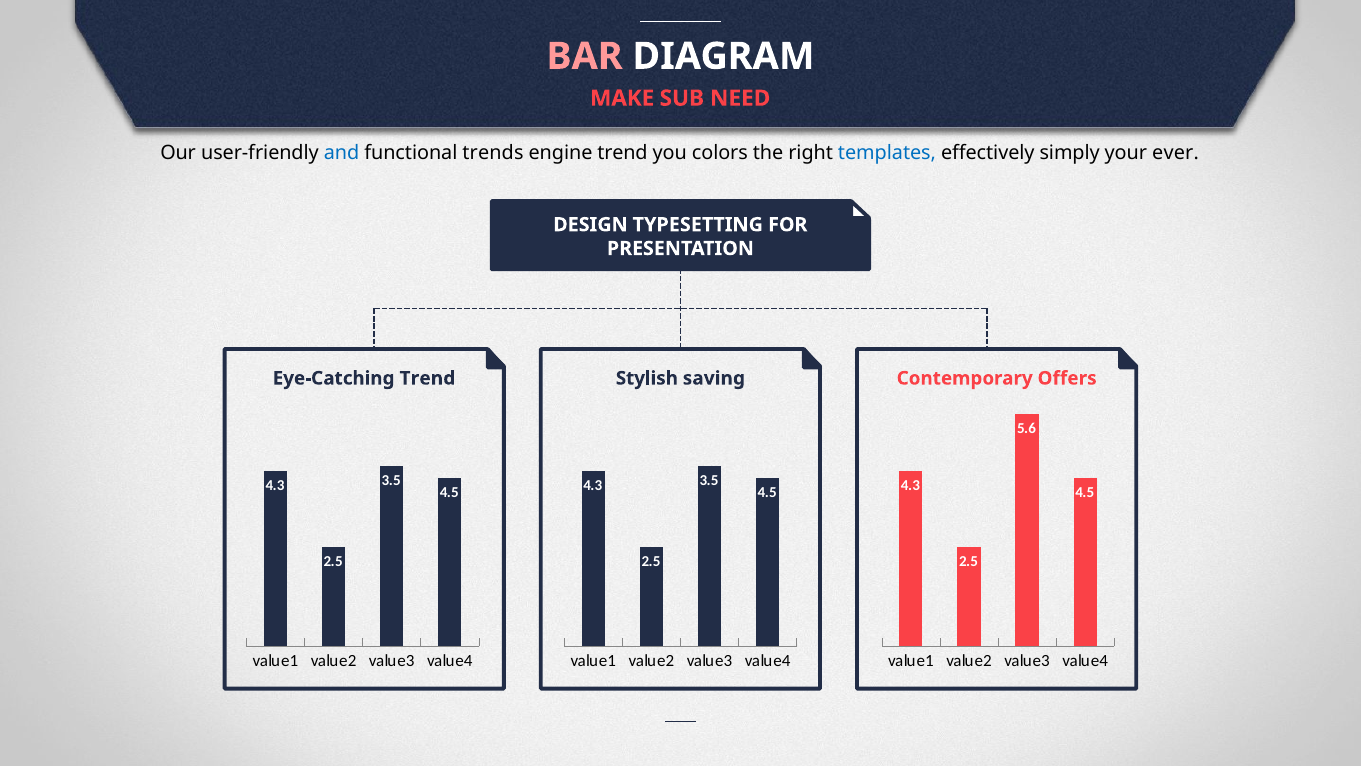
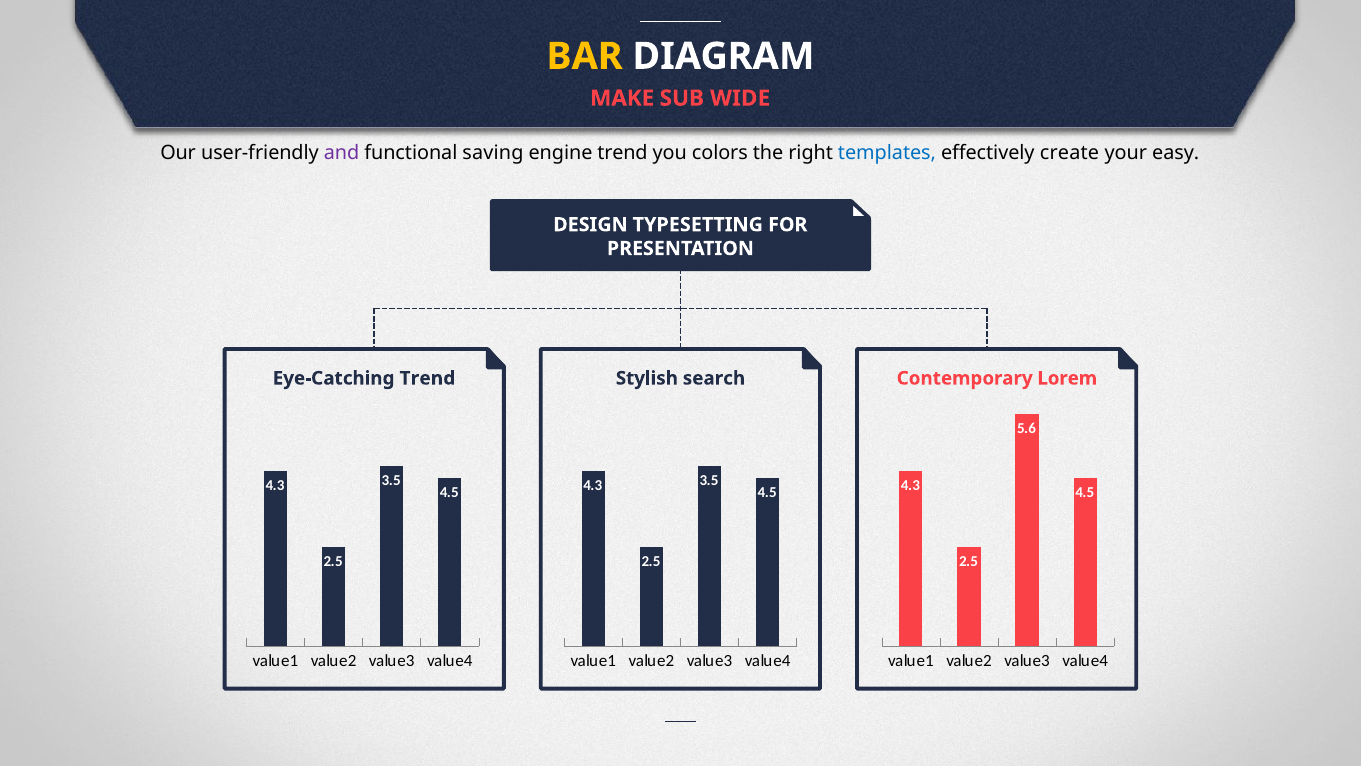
BAR colour: pink -> yellow
NEED: NEED -> WIDE
and colour: blue -> purple
trends: trends -> saving
simply: simply -> create
ever: ever -> easy
saving: saving -> search
Offers: Offers -> Lorem
